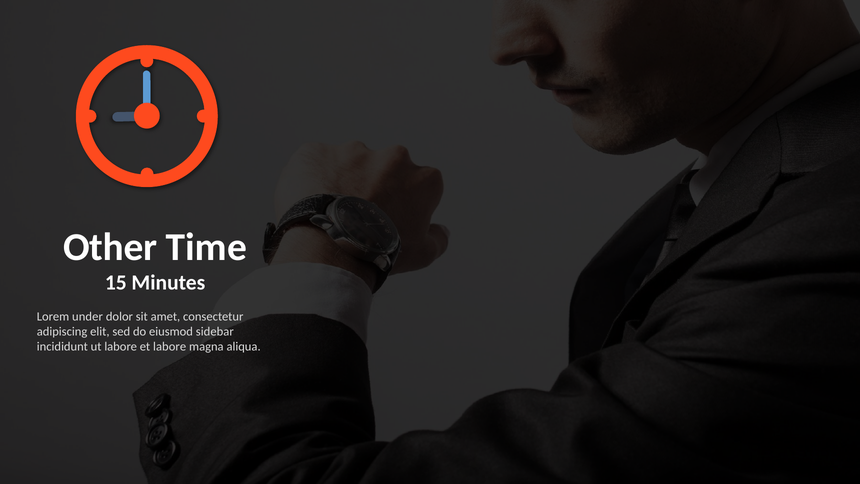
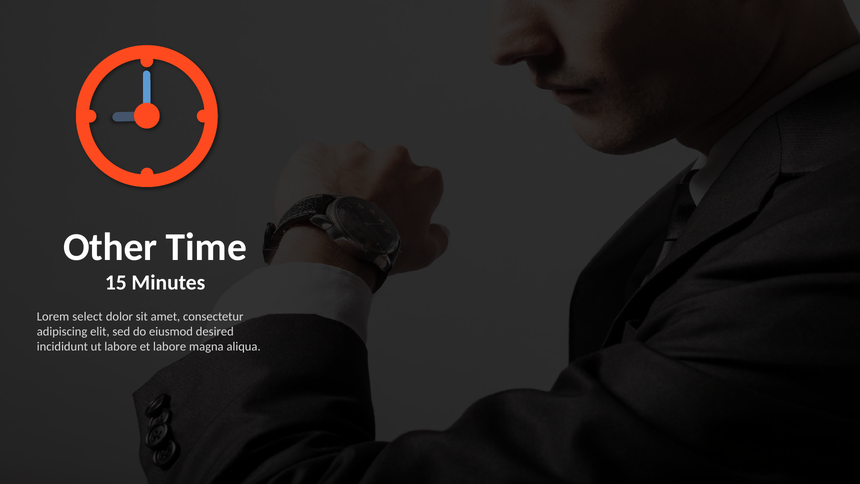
under: under -> select
sidebar: sidebar -> desired
